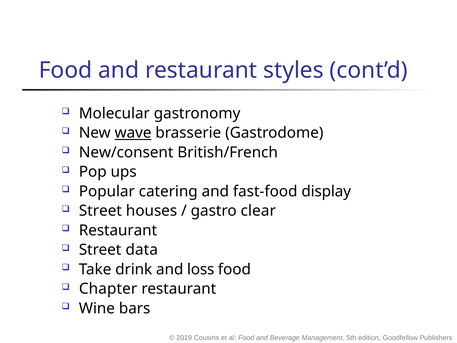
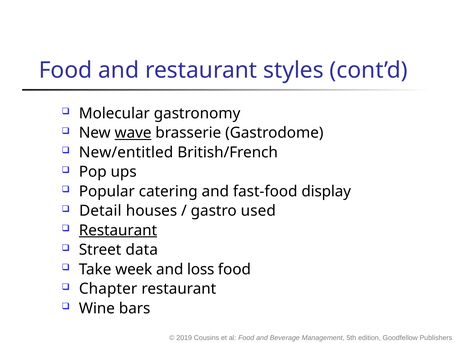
New/consent: New/consent -> New/entitled
Street at (100, 211): Street -> Detail
clear: clear -> used
Restaurant at (118, 230) underline: none -> present
drink: drink -> week
